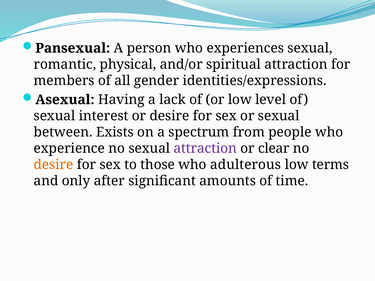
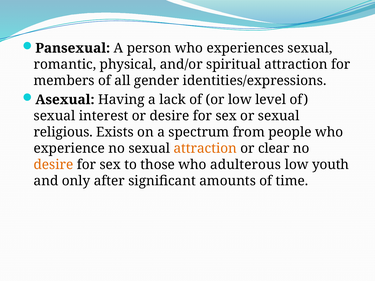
between: between -> religious
attraction at (205, 149) colour: purple -> orange
terms: terms -> youth
